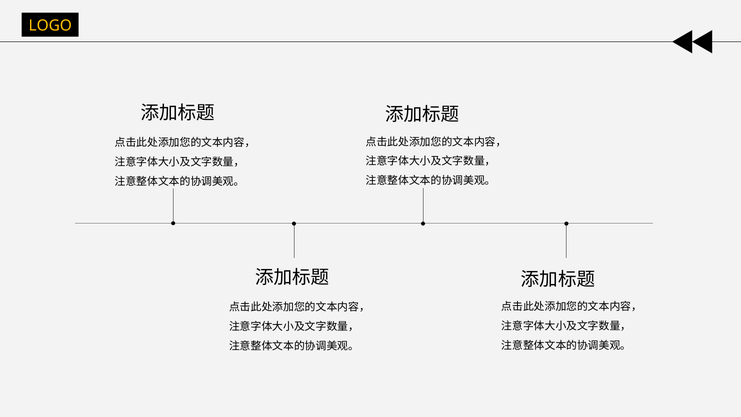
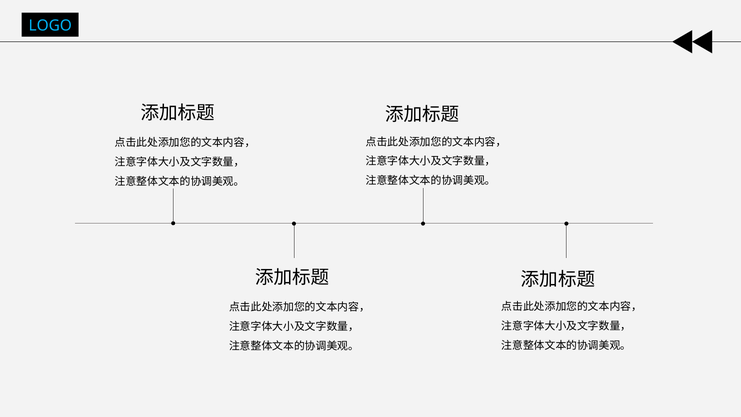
LOGO colour: yellow -> light blue
